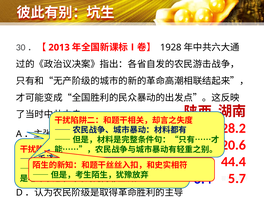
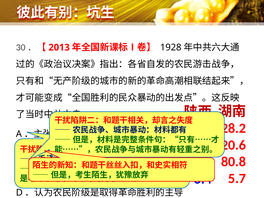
44.4: 44.4 -> 80.8
